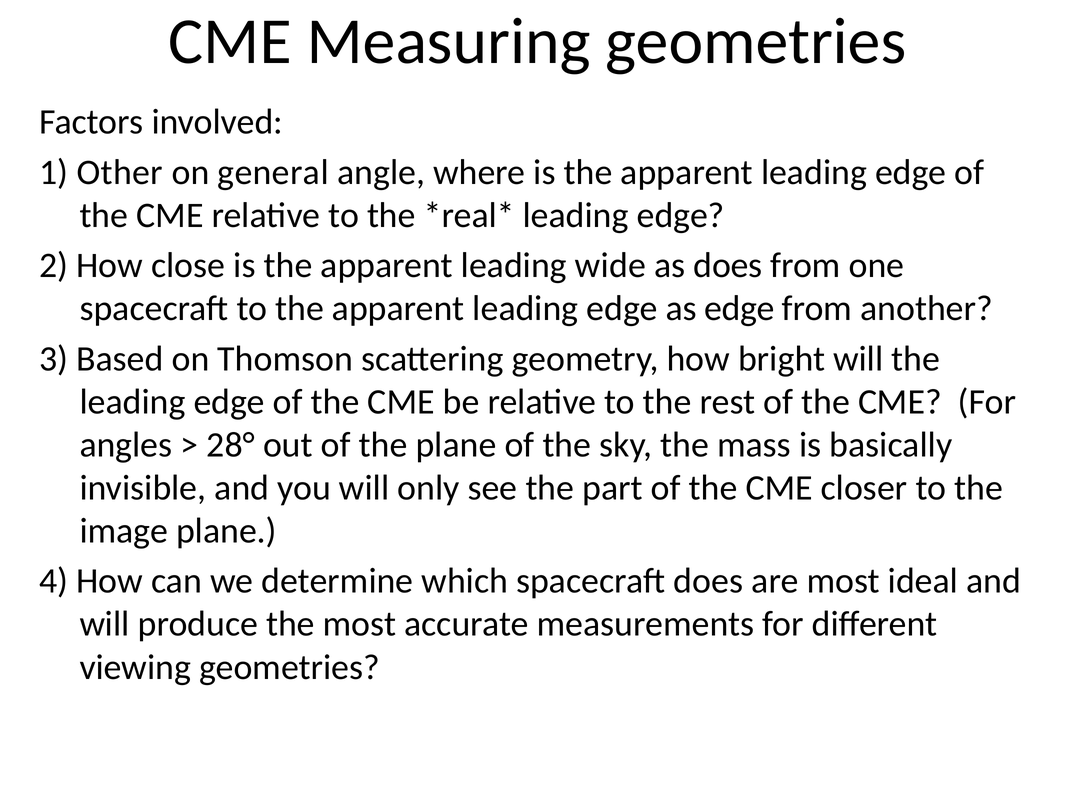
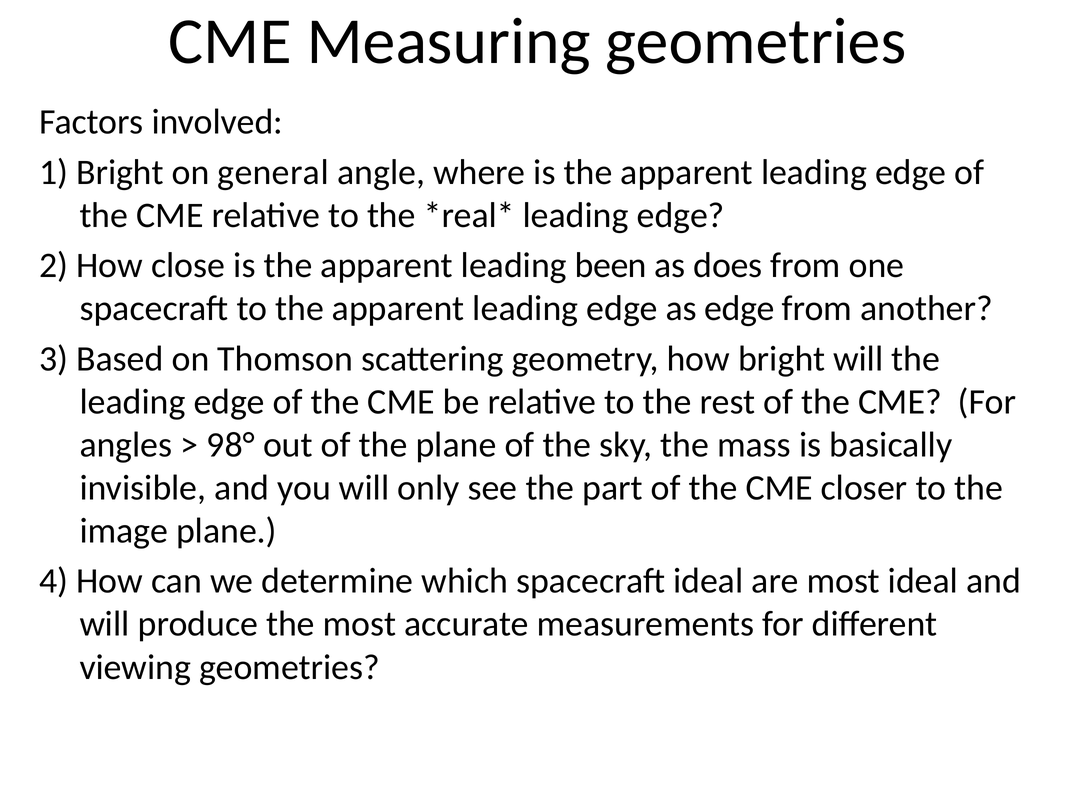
1 Other: Other -> Bright
wide: wide -> been
28°: 28° -> 98°
spacecraft does: does -> ideal
